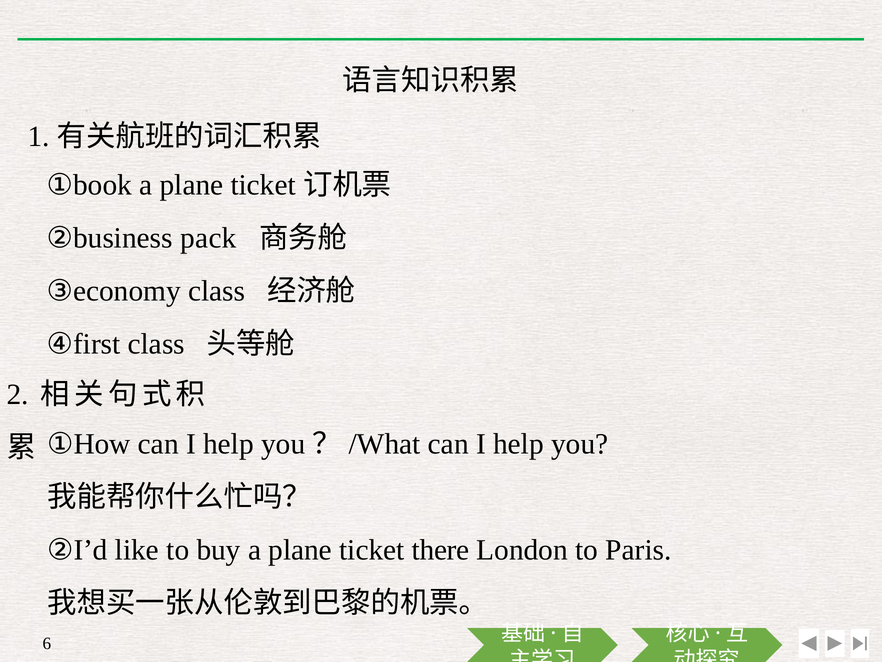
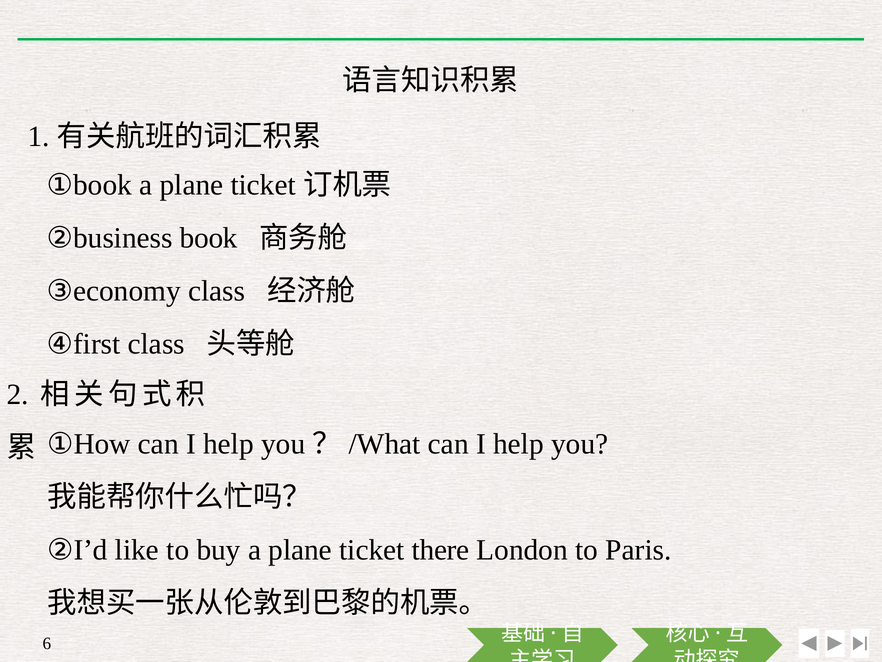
pack: pack -> book
